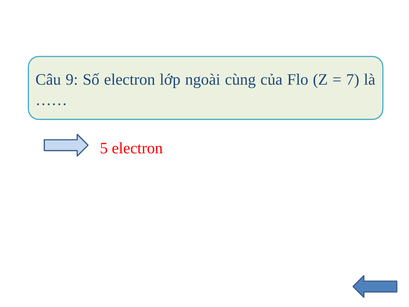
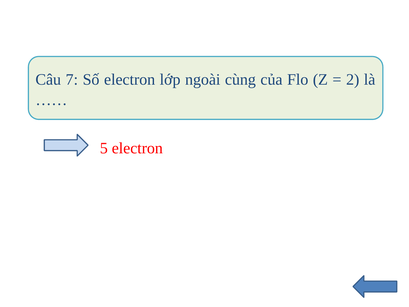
9: 9 -> 7
7: 7 -> 2
